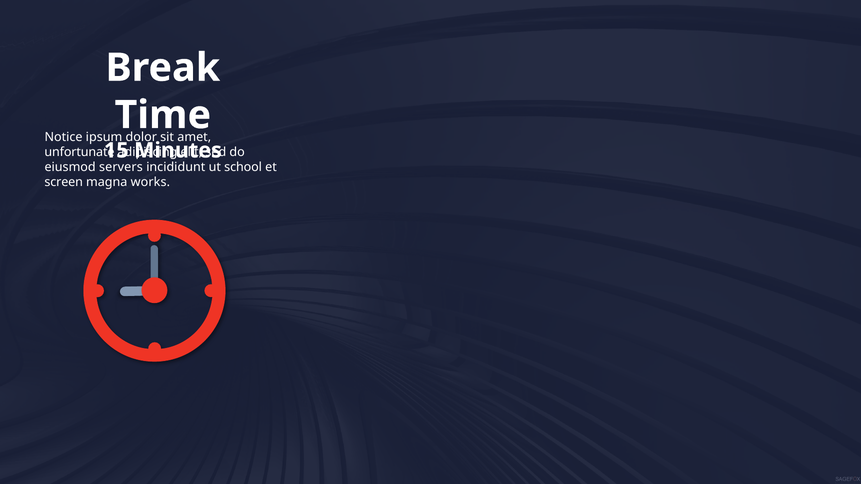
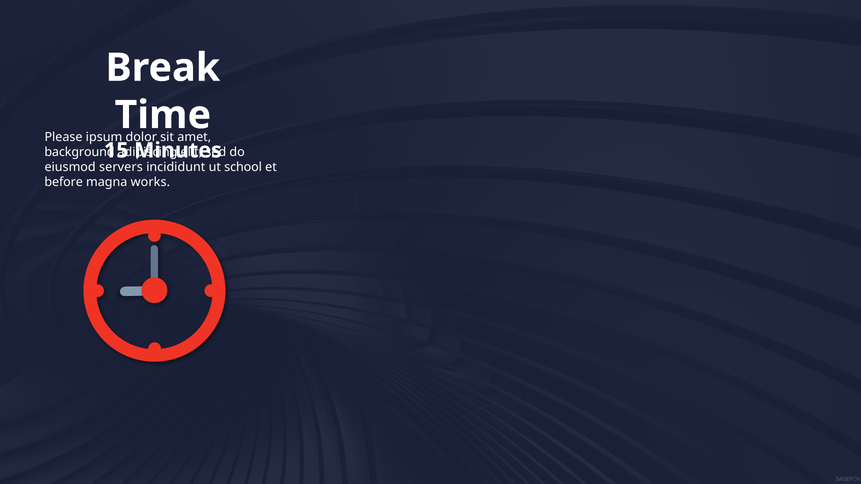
Notice: Notice -> Please
unfortunate: unfortunate -> background
screen: screen -> before
